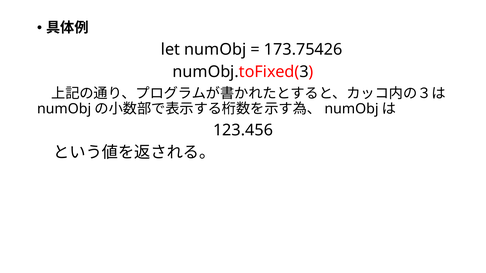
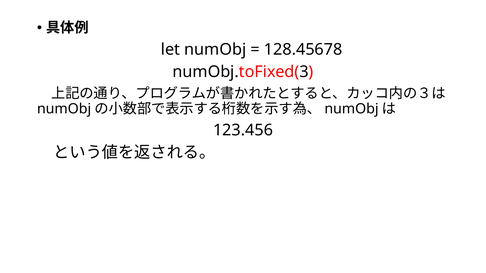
173.75426: 173.75426 -> 128.45678
